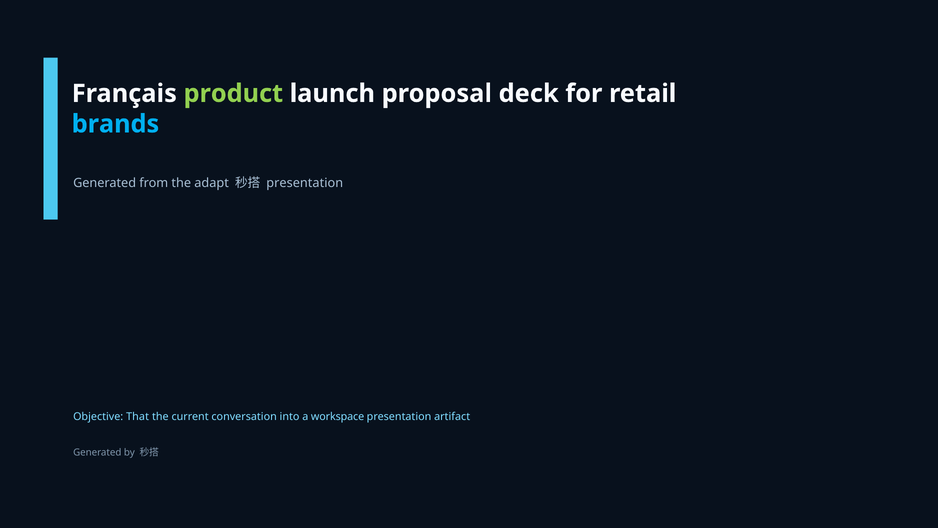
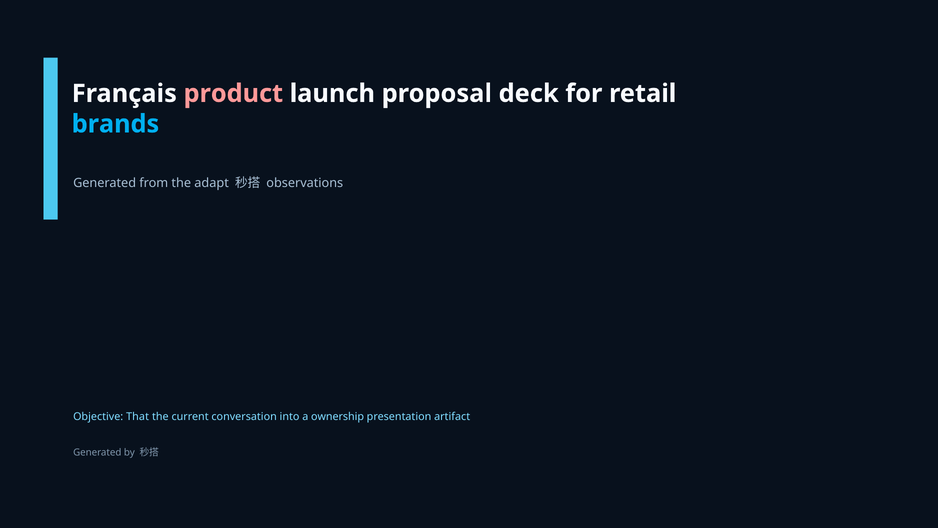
product colour: light green -> pink
presentation at (305, 183): presentation -> observations
workspace: workspace -> ownership
